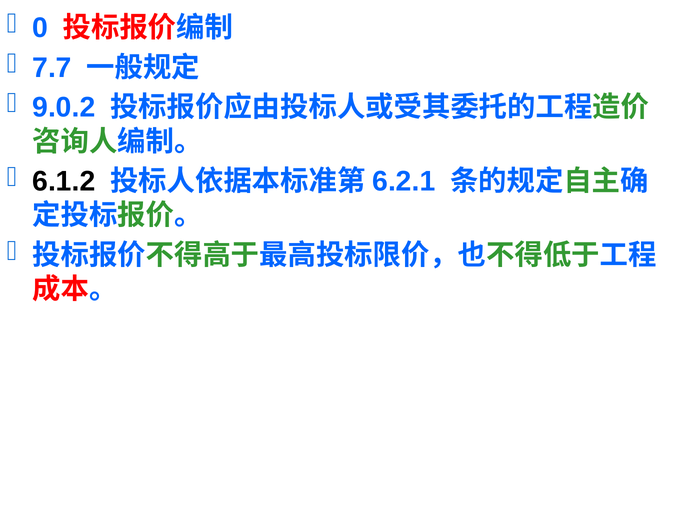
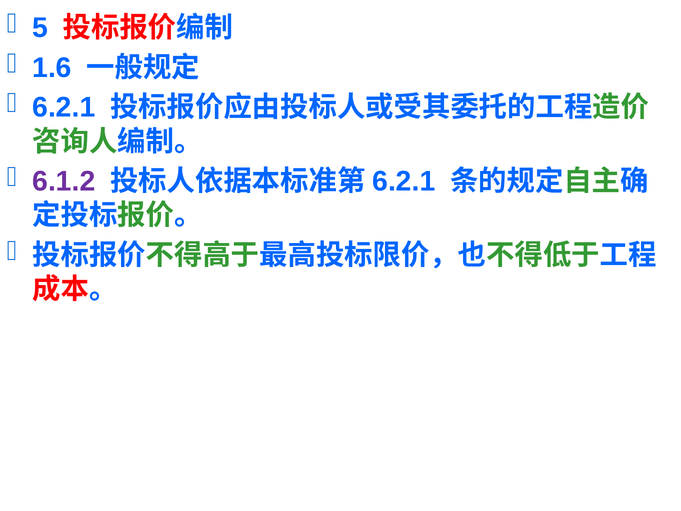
0: 0 -> 5
7.7: 7.7 -> 1.6
9.0.2 at (64, 108): 9.0.2 -> 6.2.1
6.1.2 colour: black -> purple
